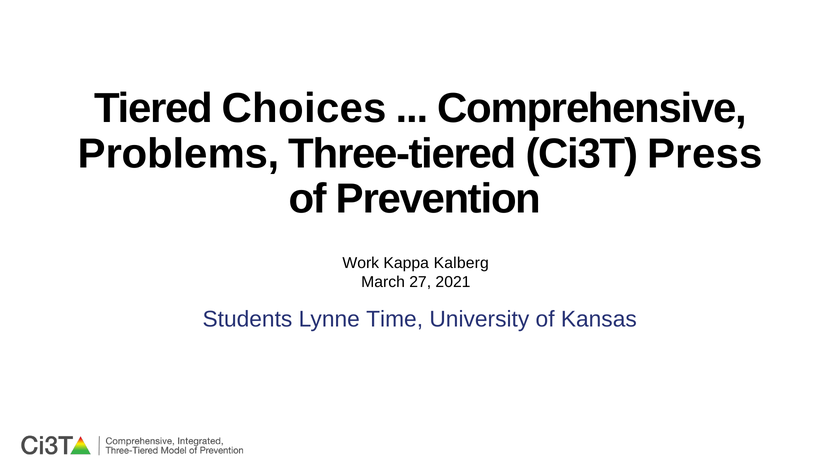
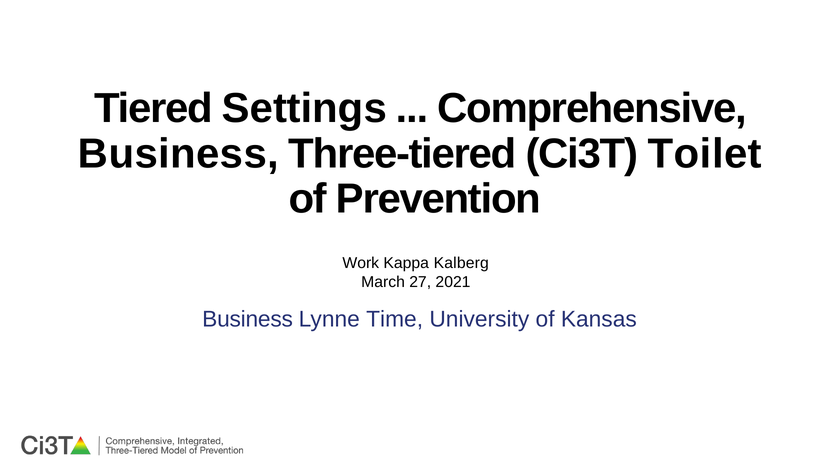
Choices: Choices -> Settings
Problems at (179, 154): Problems -> Business
Press: Press -> Toilet
Students at (247, 320): Students -> Business
